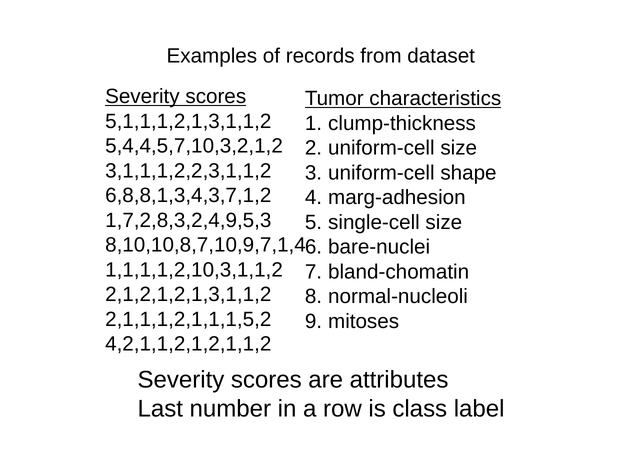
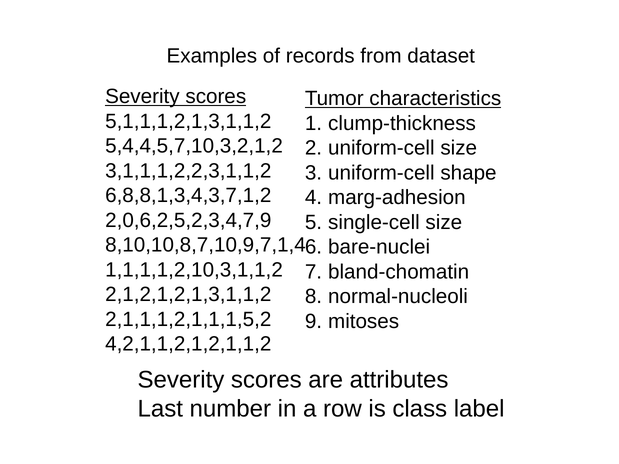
1,7,2,8,3,2,4,9,5,3: 1,7,2,8,3,2,4,9,5,3 -> 2,0,6,2,5,2,3,4,7,9
